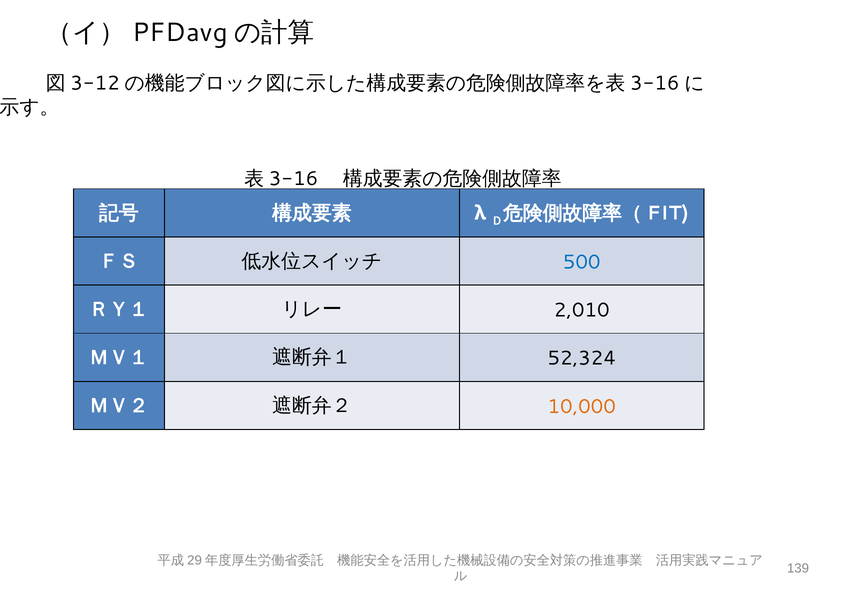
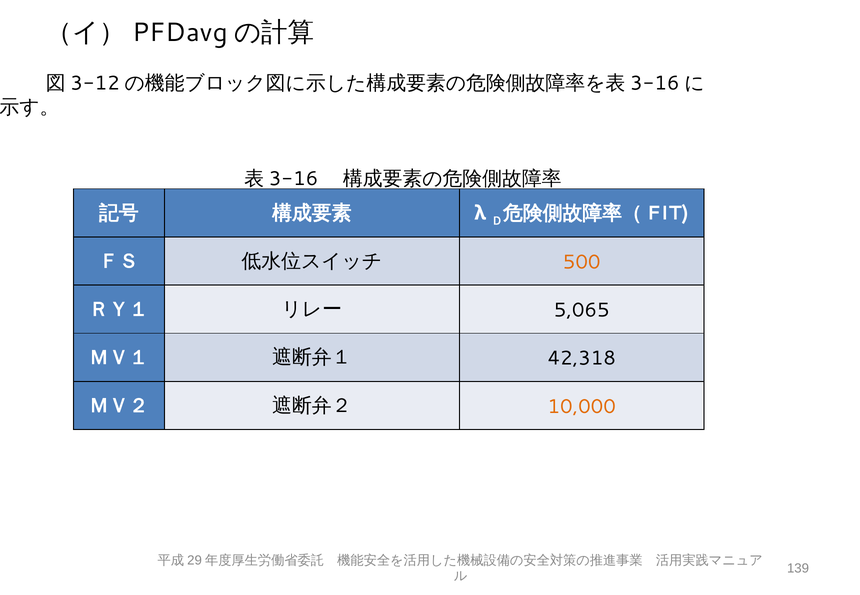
500 colour: blue -> orange
2,010: 2,010 -> 5,065
52,324: 52,324 -> 42,318
